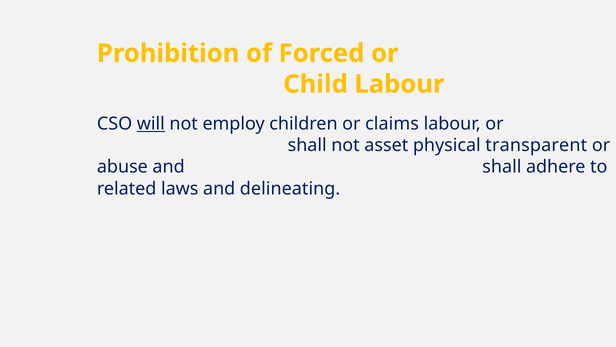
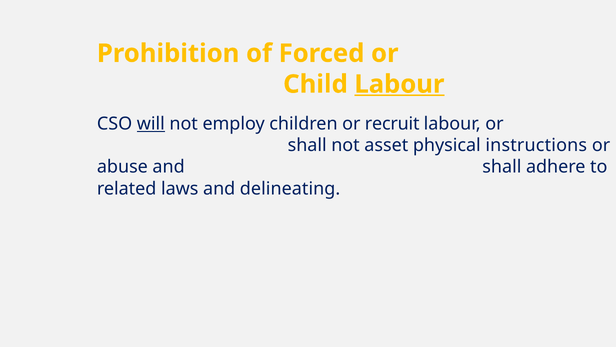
Labour at (399, 84) underline: none -> present
claims: claims -> recruit
transparent: transparent -> instructions
